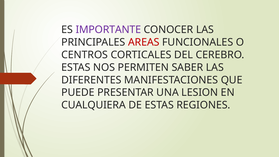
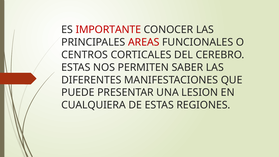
IMPORTANTE colour: purple -> red
